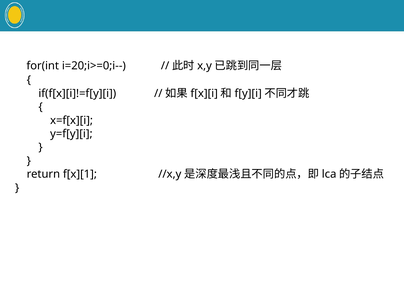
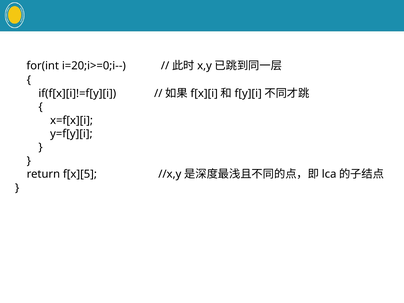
f[x][1: f[x][1 -> f[x][5
